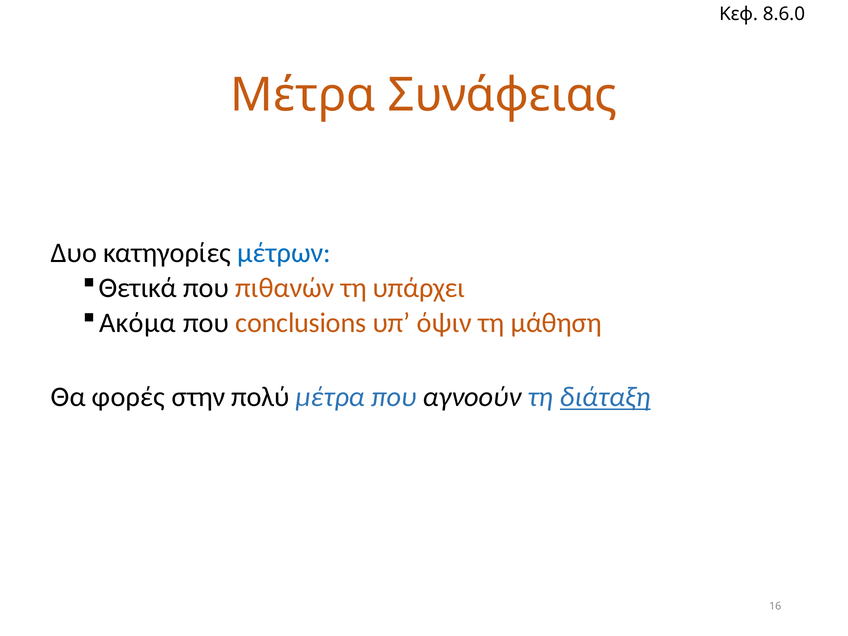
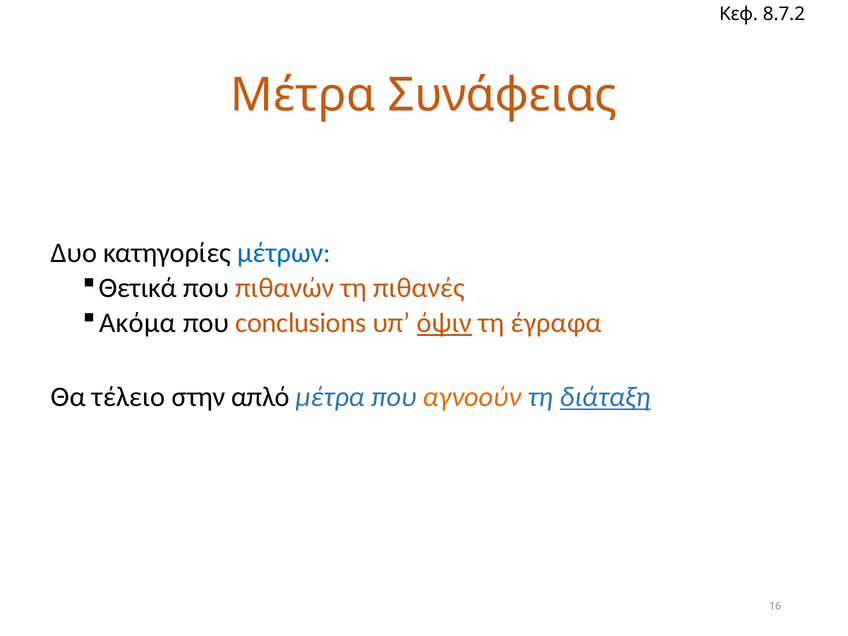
8.6.0: 8.6.0 -> 8.7.2
υπάρχει: υπάρχει -> πιθανές
όψιν underline: none -> present
μάθηση: μάθηση -> έγραφα
φορές: φορές -> τέλειο
πολύ: πολύ -> απλό
αγνοούν colour: black -> orange
